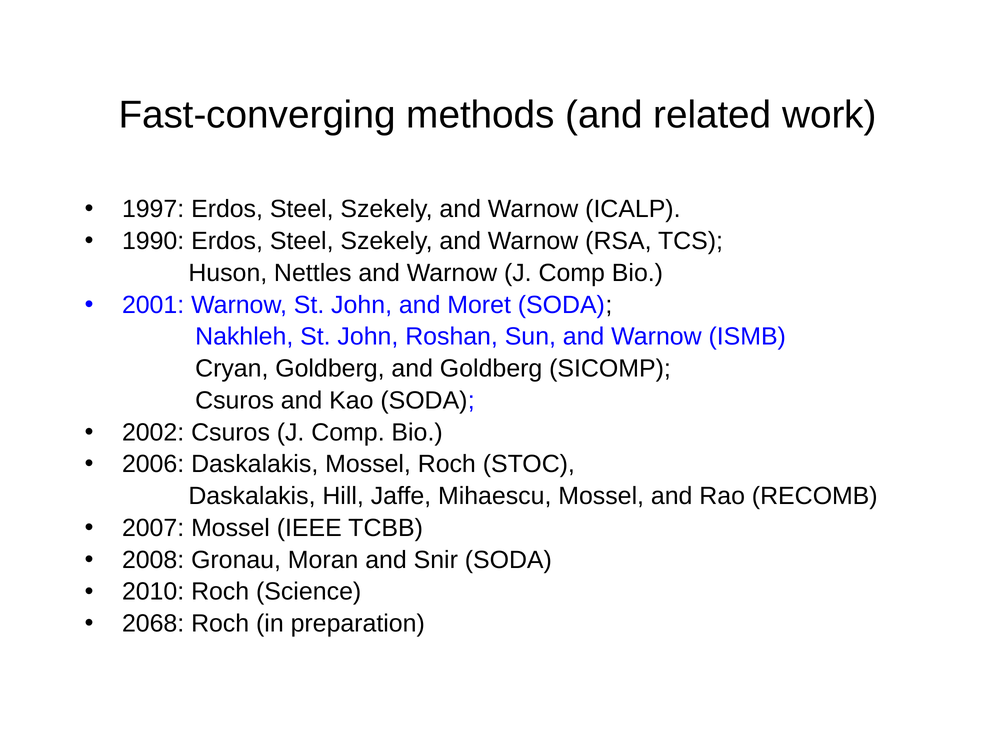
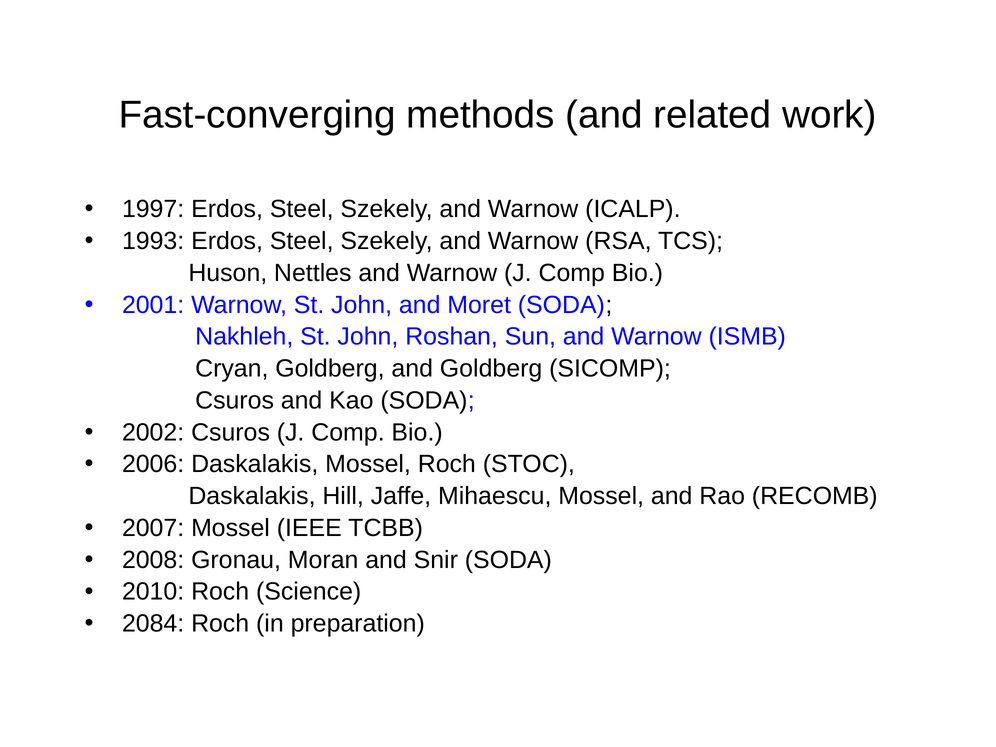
1990: 1990 -> 1993
2068: 2068 -> 2084
